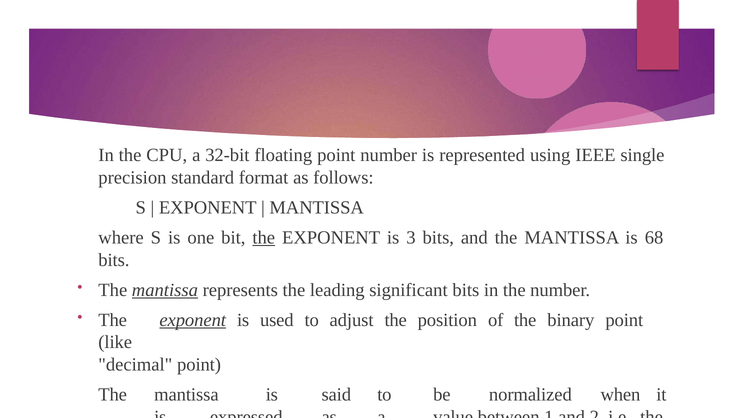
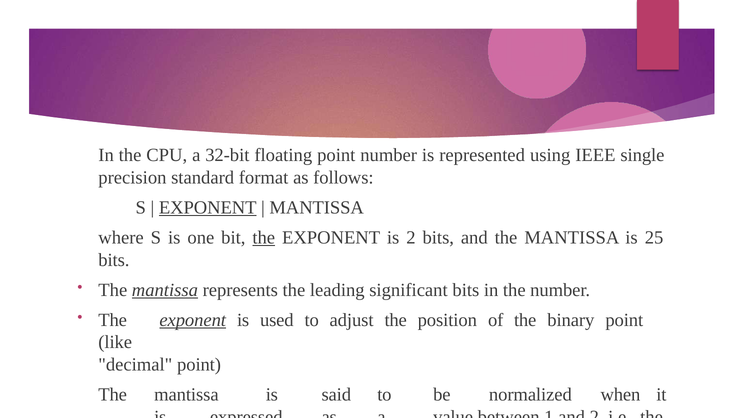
EXPONENT at (208, 208) underline: none -> present
is 3: 3 -> 2
68: 68 -> 25
